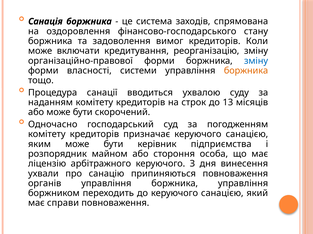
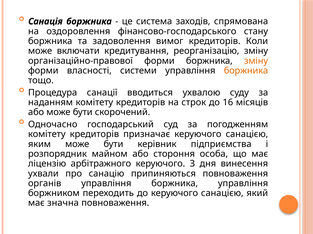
зміну at (256, 61) colour: blue -> orange
13: 13 -> 16
справи: справи -> значна
